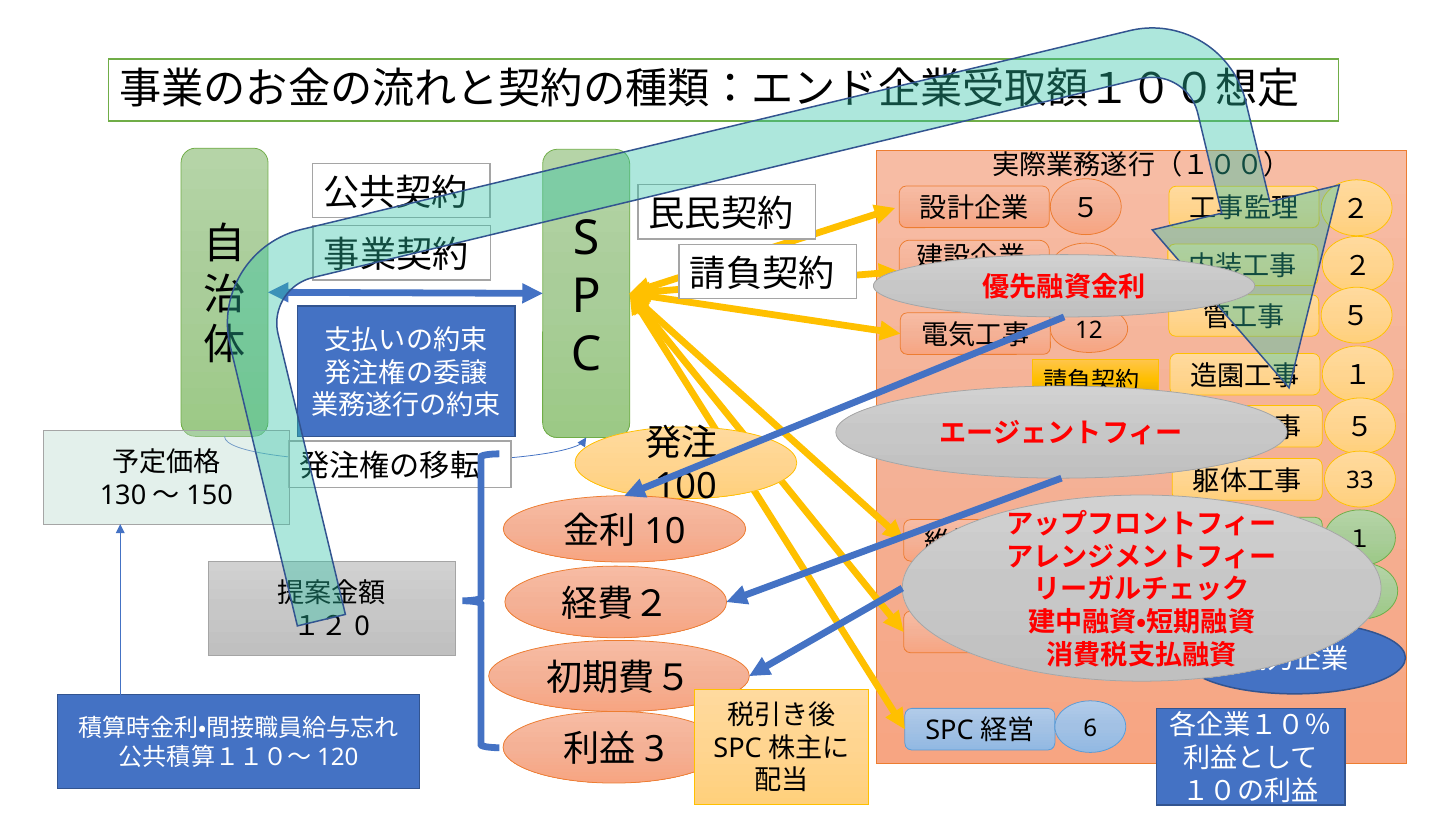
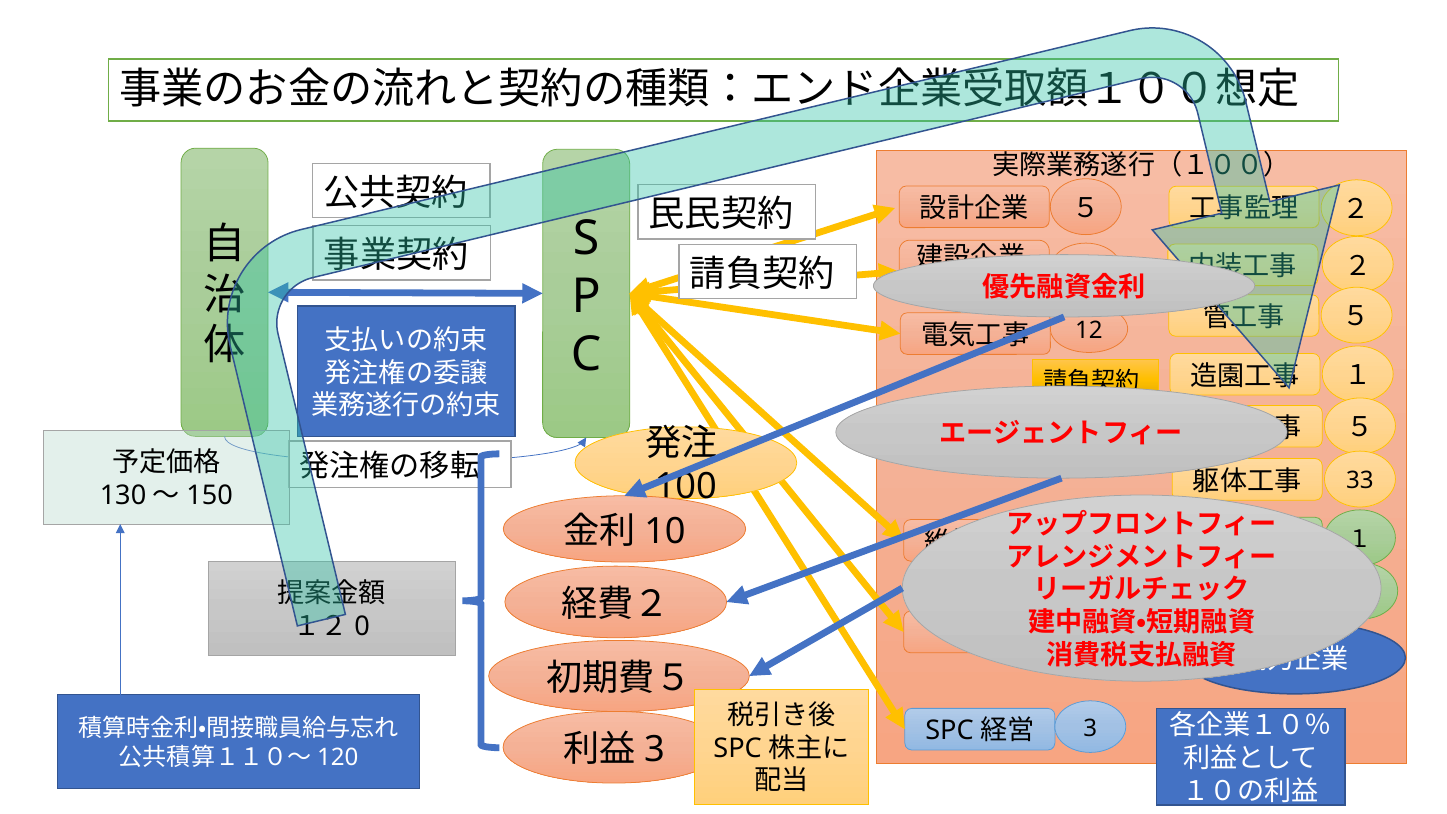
6 at (1090, 728): 6 -> 3
